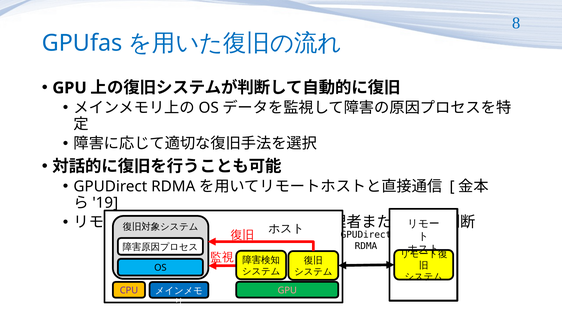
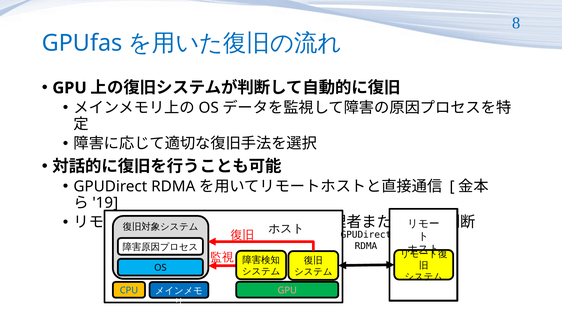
CPU colour: purple -> blue
